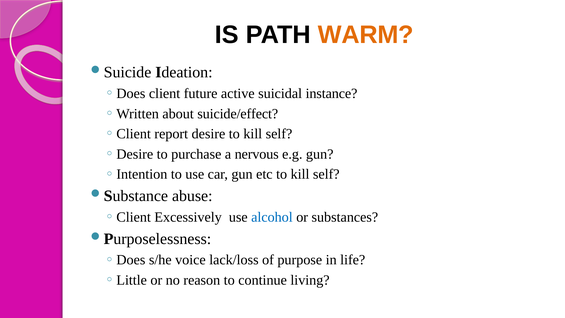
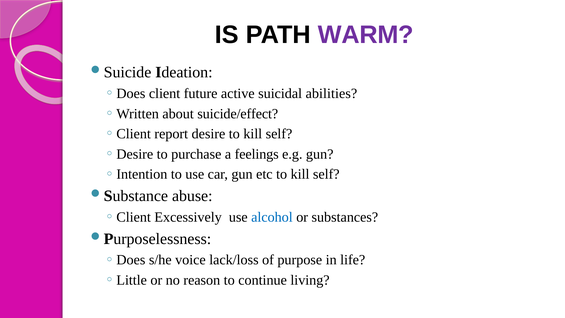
WARM colour: orange -> purple
instance: instance -> abilities
nervous: nervous -> feelings
